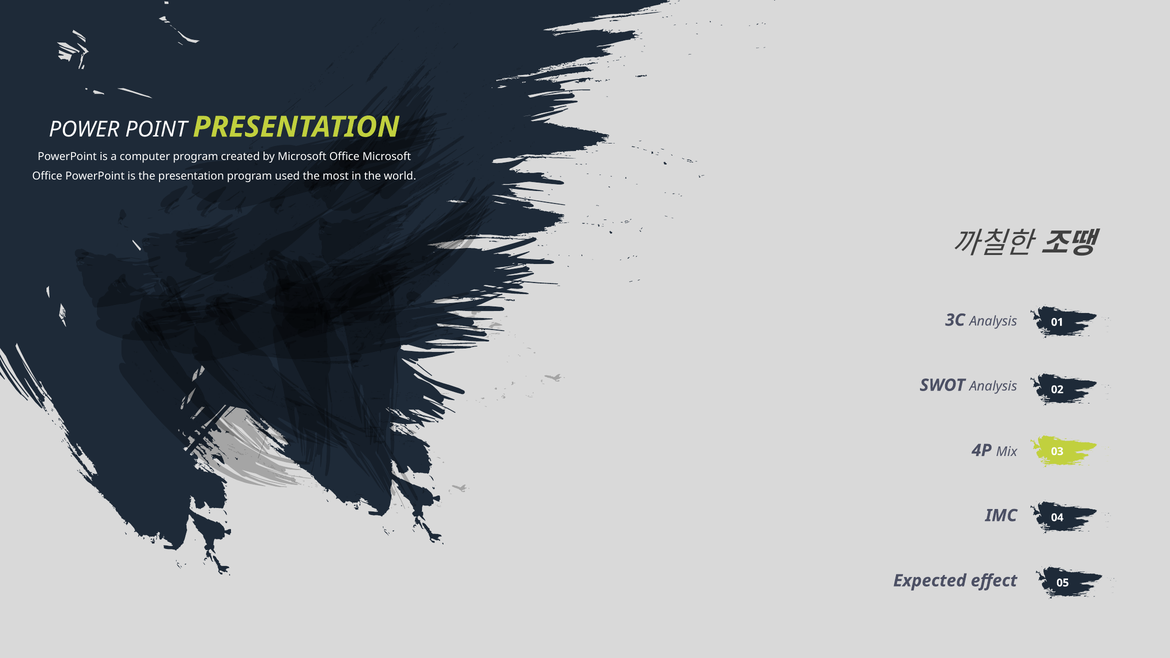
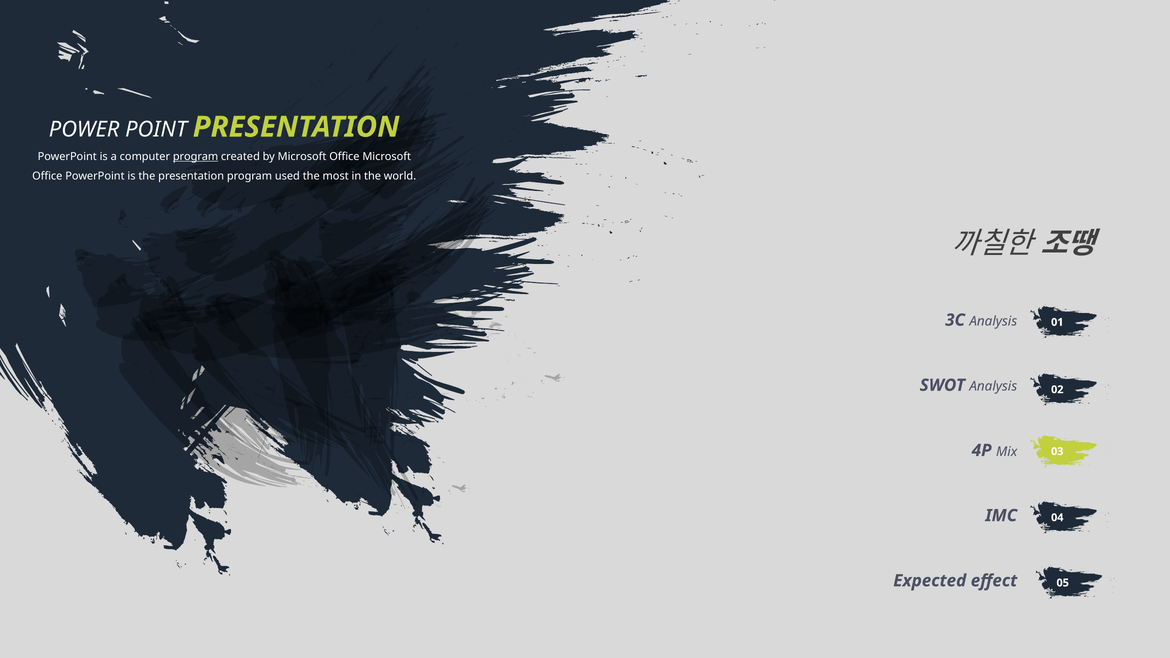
program at (196, 157) underline: none -> present
